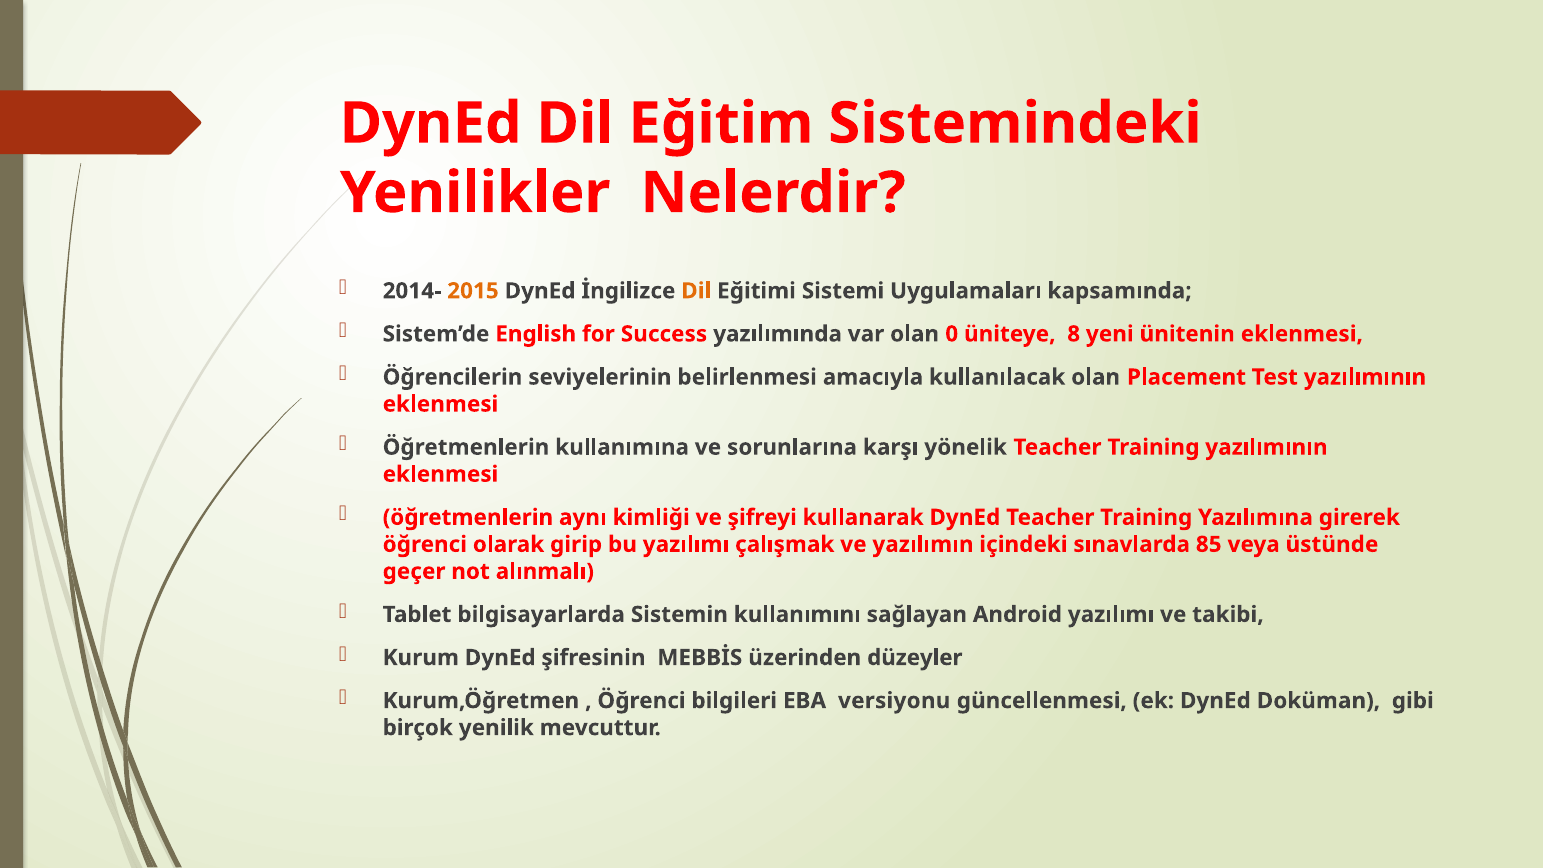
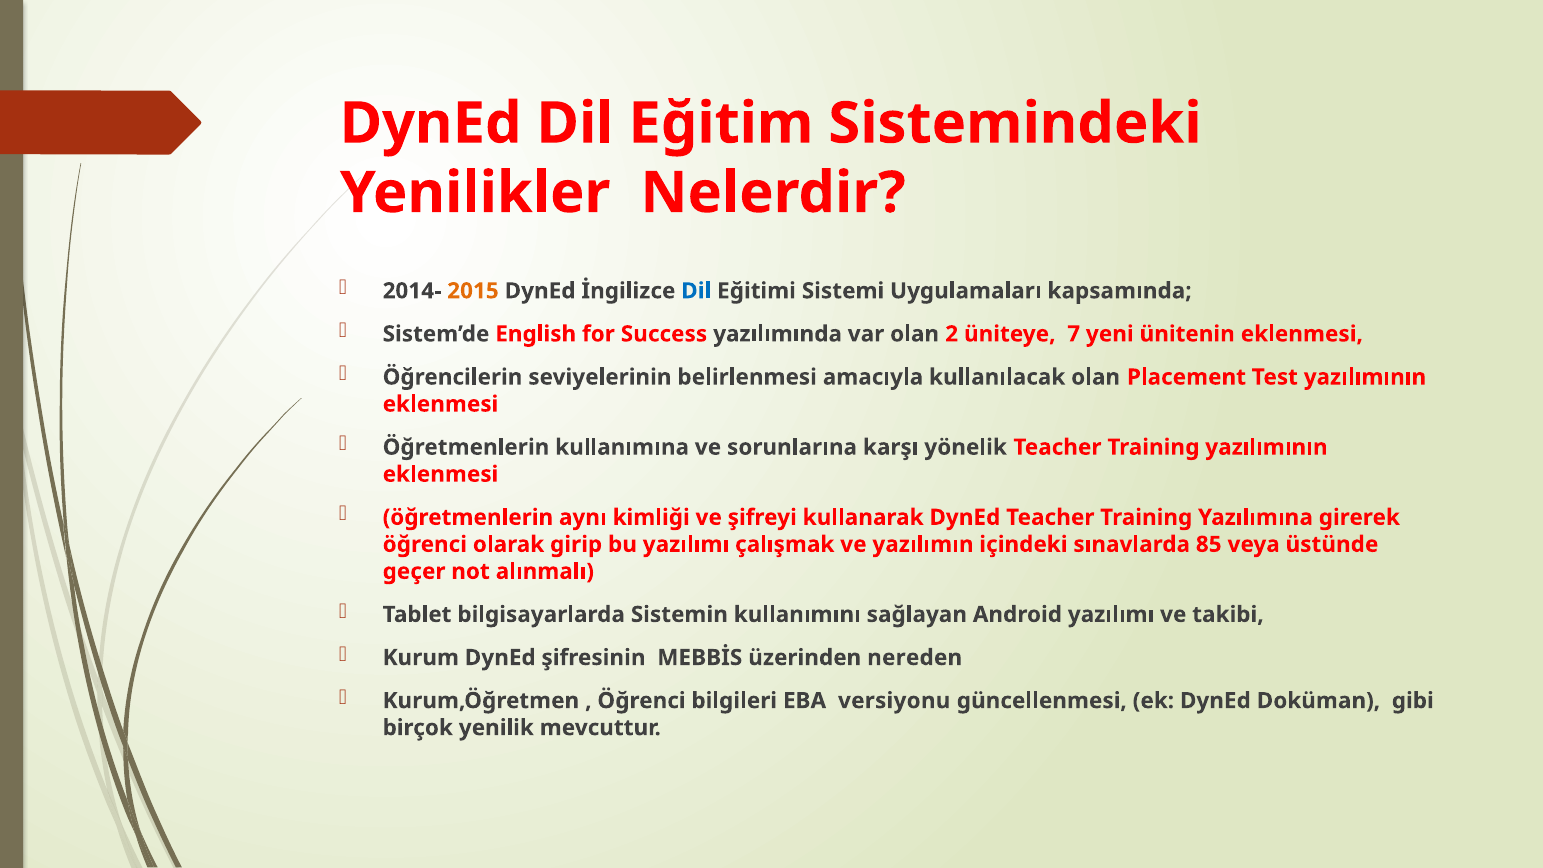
Dil at (696, 291) colour: orange -> blue
0: 0 -> 2
8: 8 -> 7
düzeyler: düzeyler -> nereden
